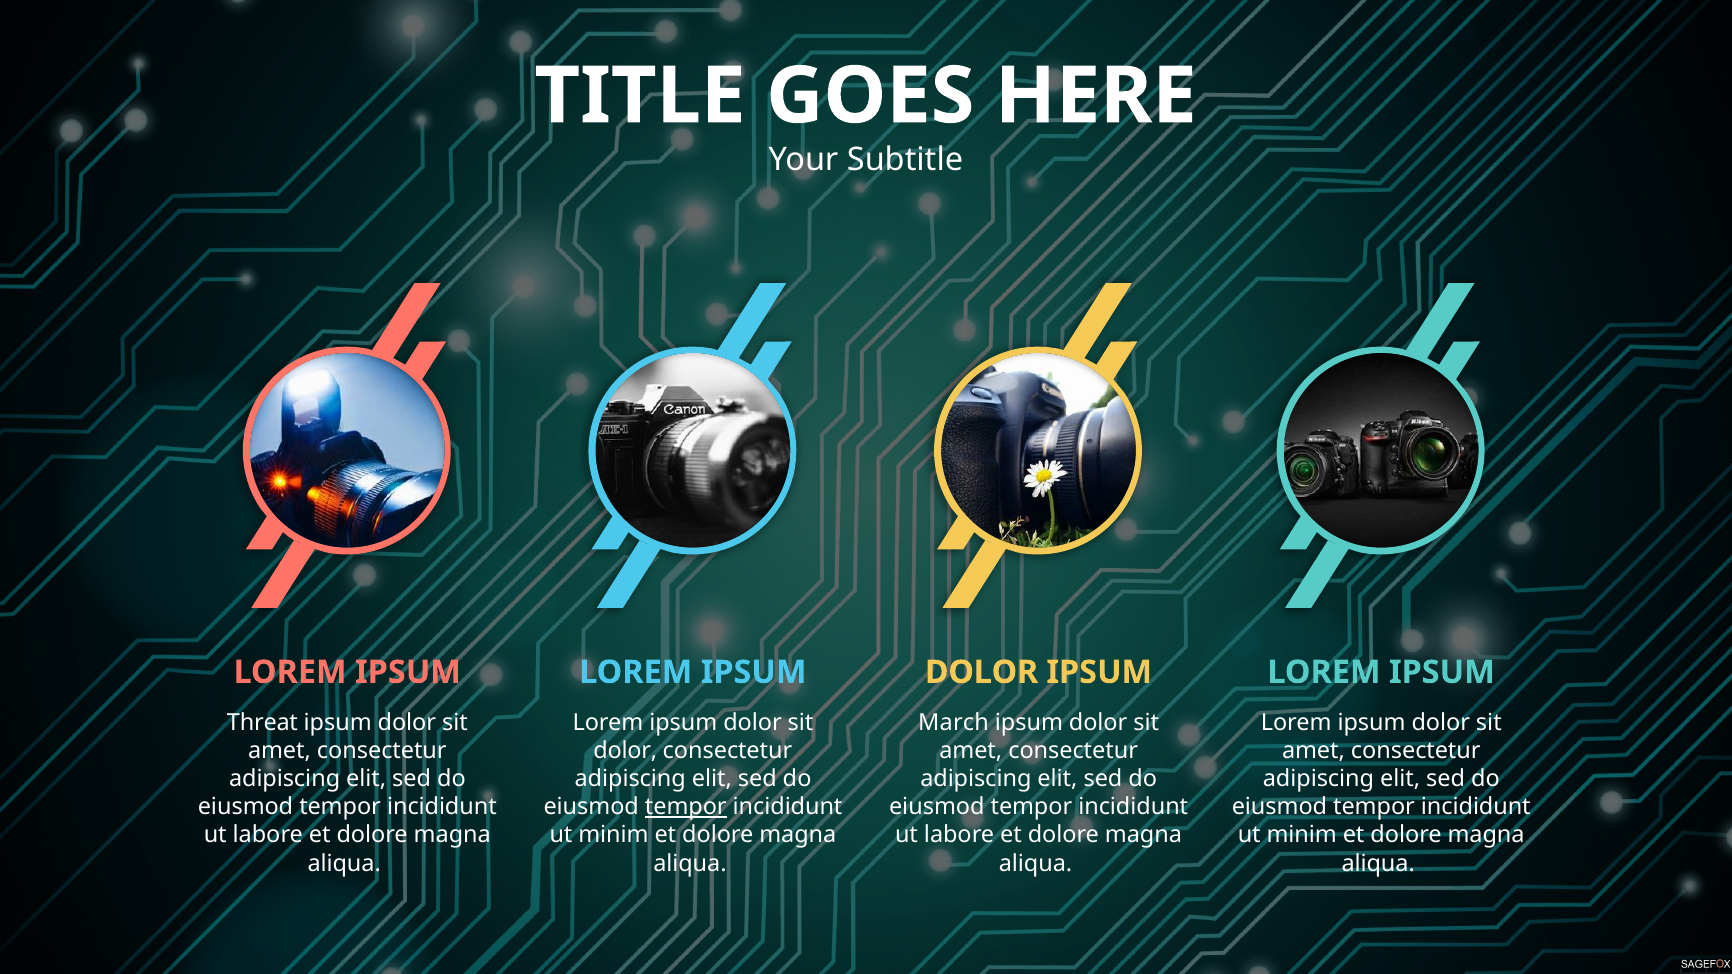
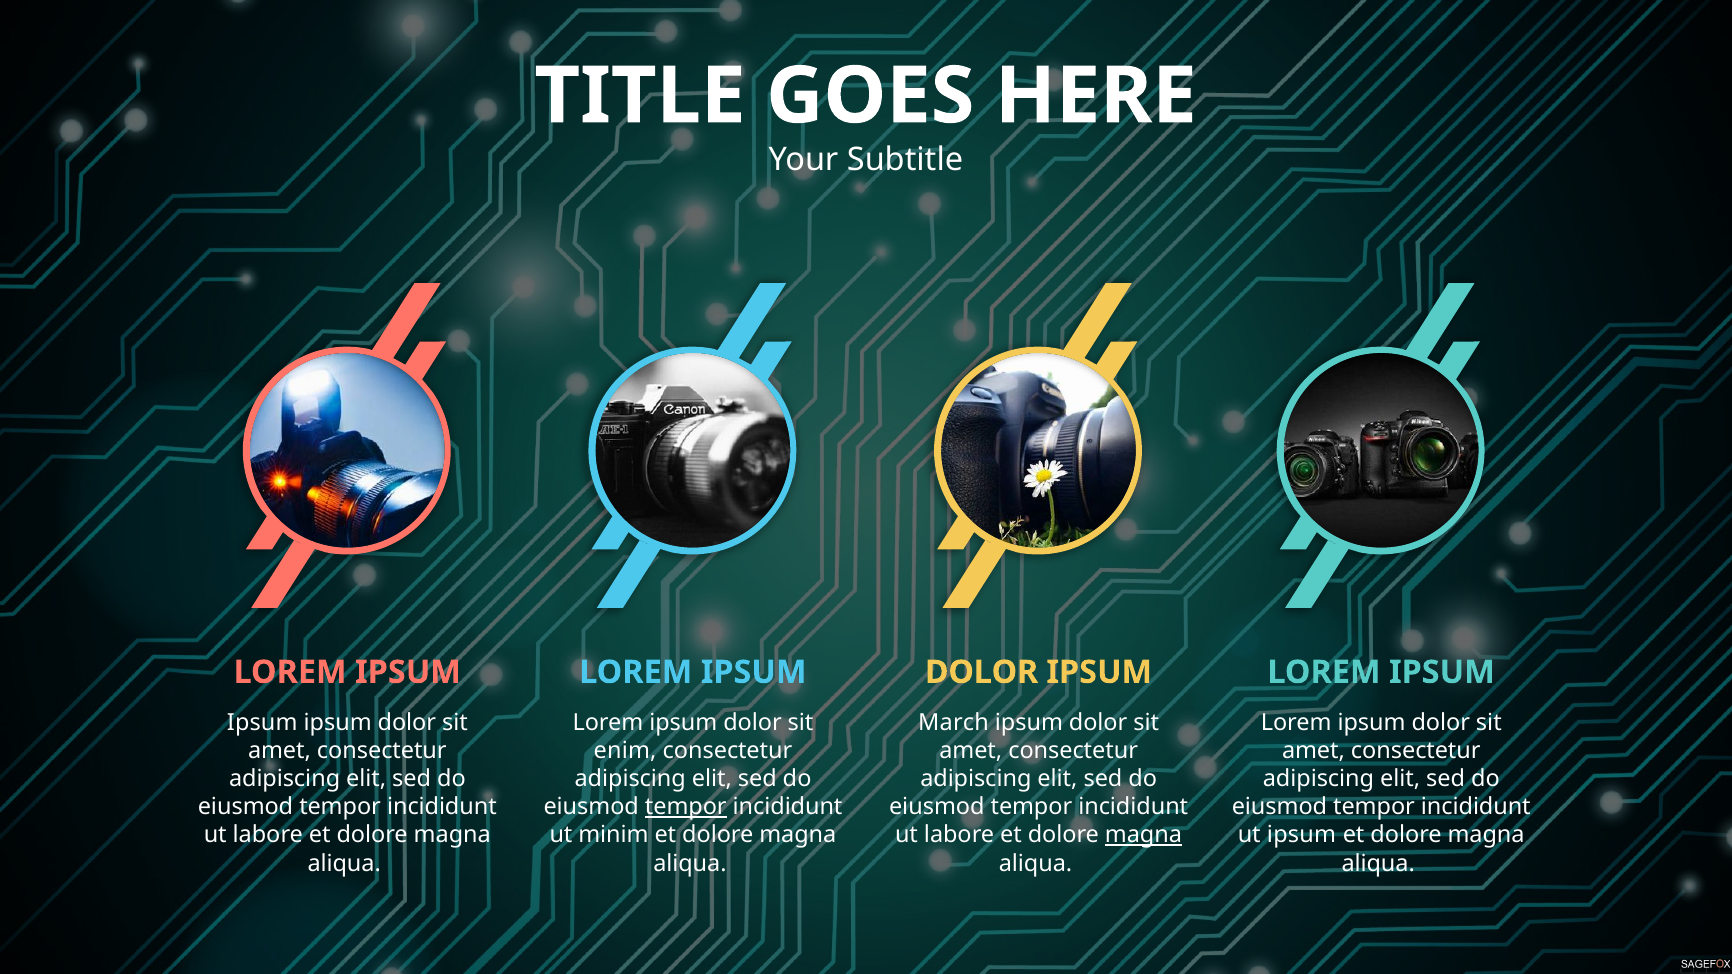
Threat at (262, 723): Threat -> Ipsum
dolor at (625, 751): dolor -> enim
magna at (1143, 835) underline: none -> present
minim at (1302, 835): minim -> ipsum
